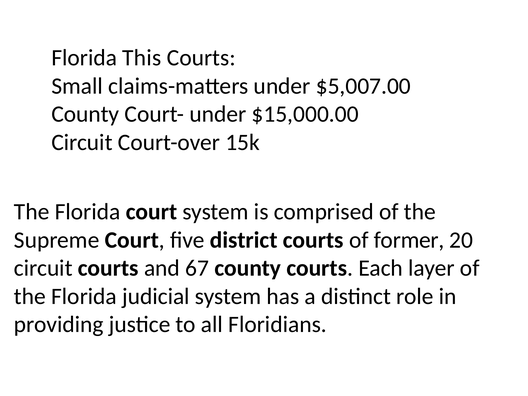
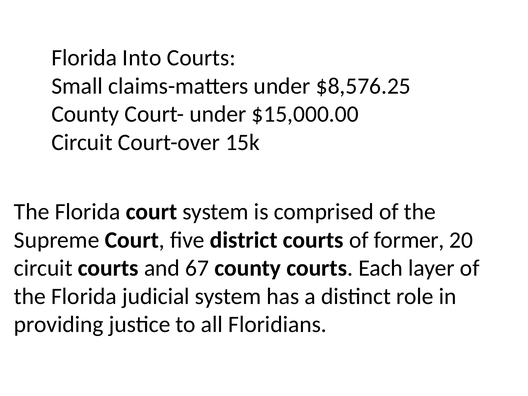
This: This -> Into
$5,007.00: $5,007.00 -> $8,576.25
